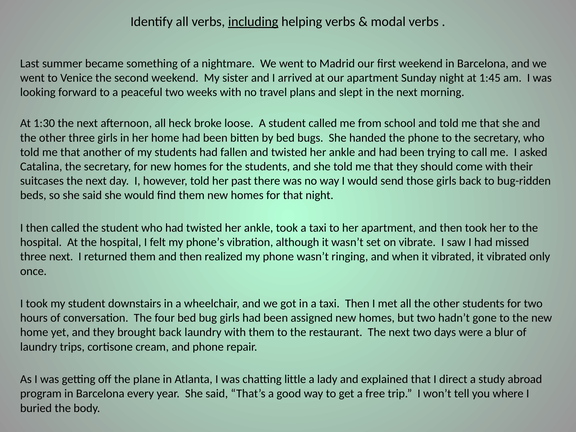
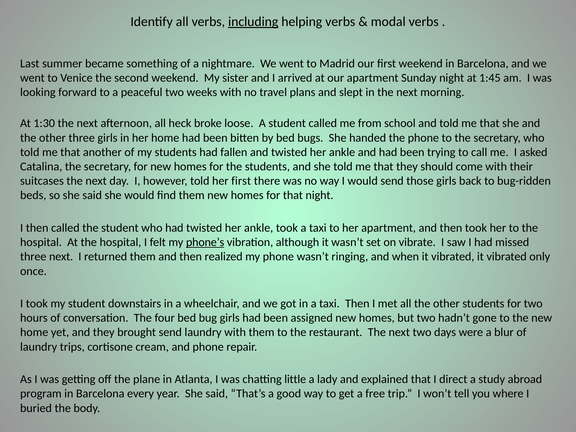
her past: past -> first
phone’s underline: none -> present
brought back: back -> send
